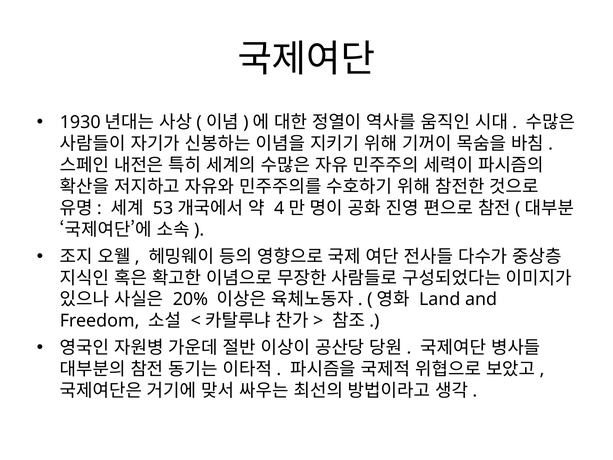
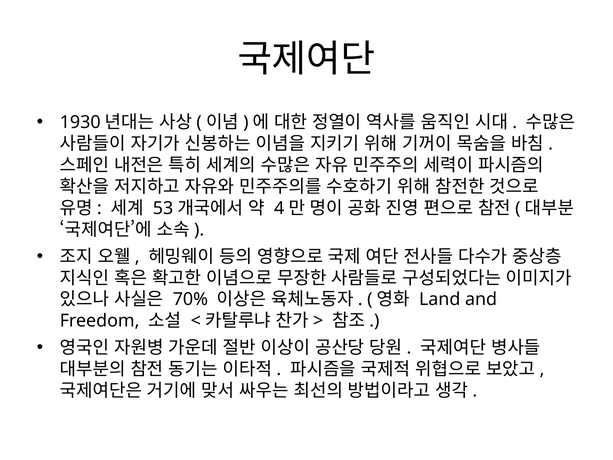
20%: 20% -> 70%
